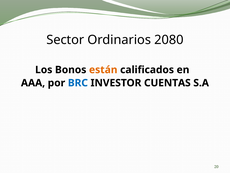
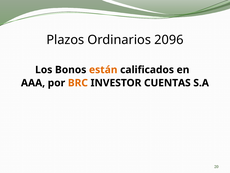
Sector: Sector -> Plazos
2080: 2080 -> 2096
BRC colour: blue -> orange
